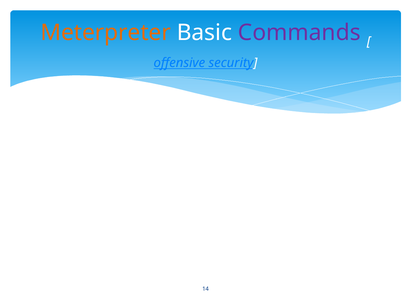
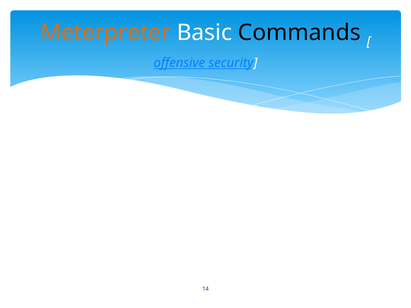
Commands colour: purple -> black
